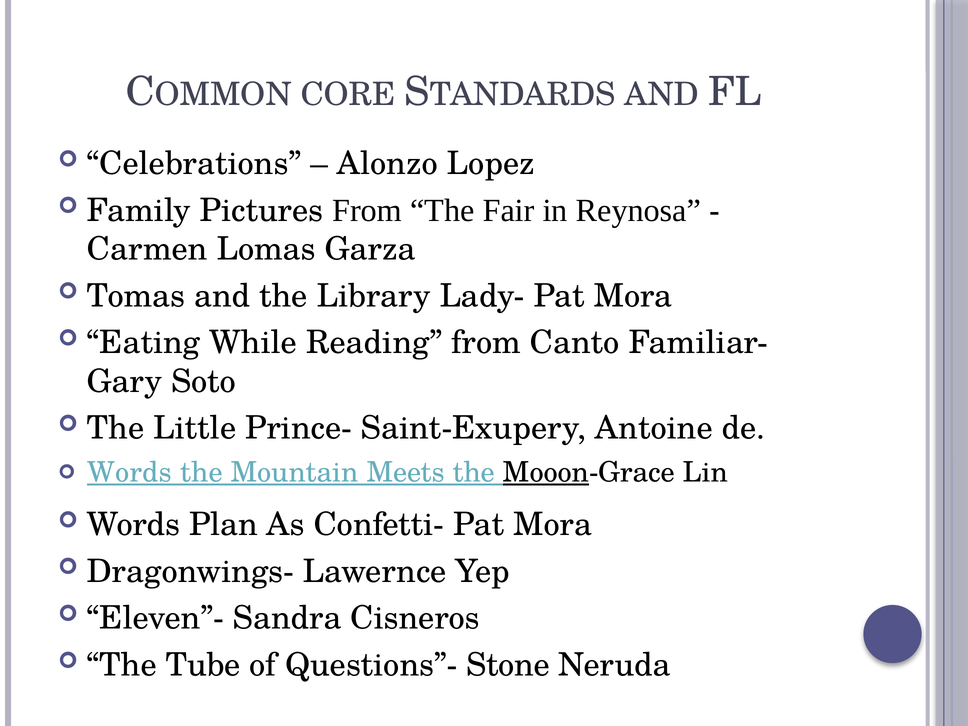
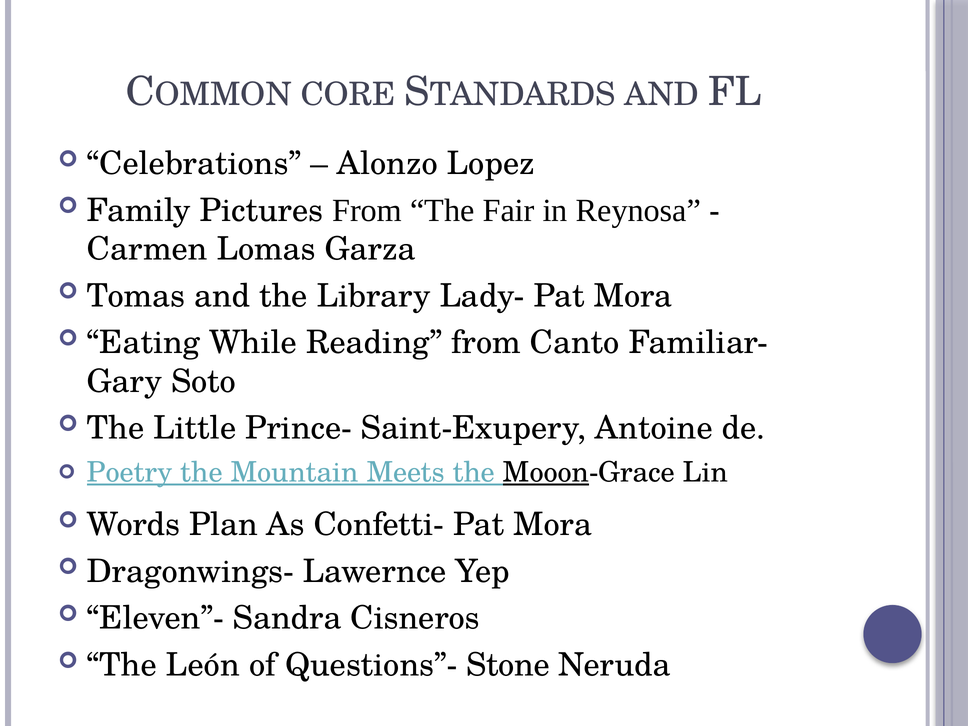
Words at (130, 472): Words -> Poetry
Tube: Tube -> León
